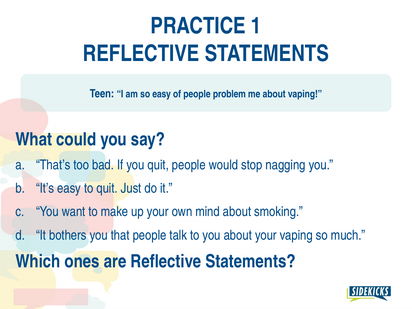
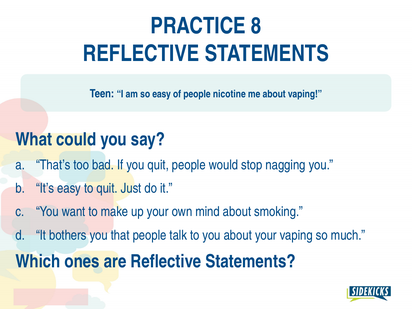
1: 1 -> 8
problem: problem -> nicotine
